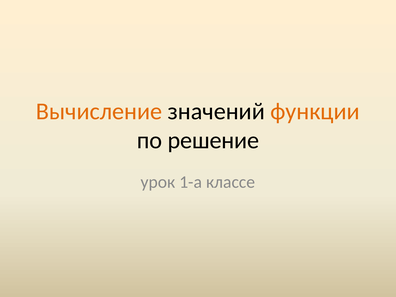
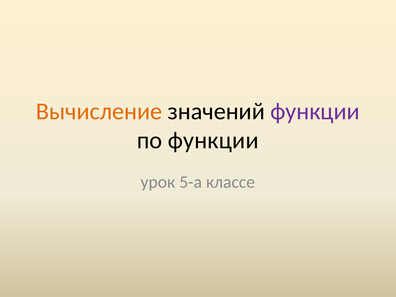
функции at (315, 111) colour: orange -> purple
по решение: решение -> функции
1-а: 1-а -> 5-а
